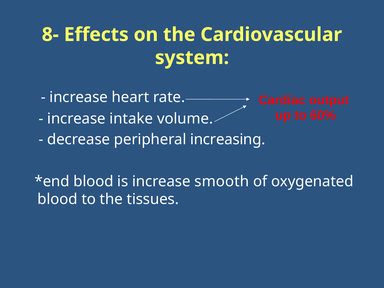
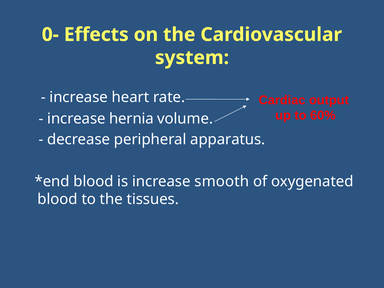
8-: 8- -> 0-
intake: intake -> hernia
increasing: increasing -> apparatus
